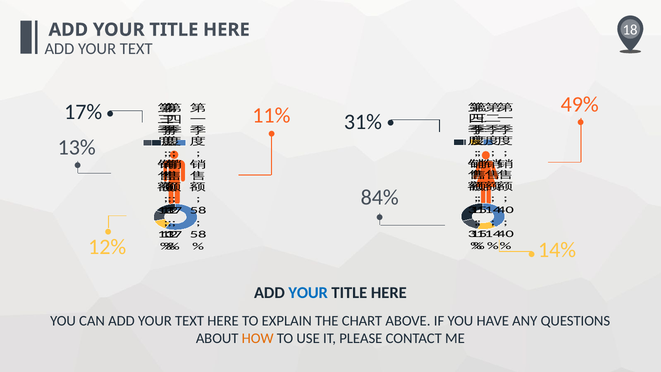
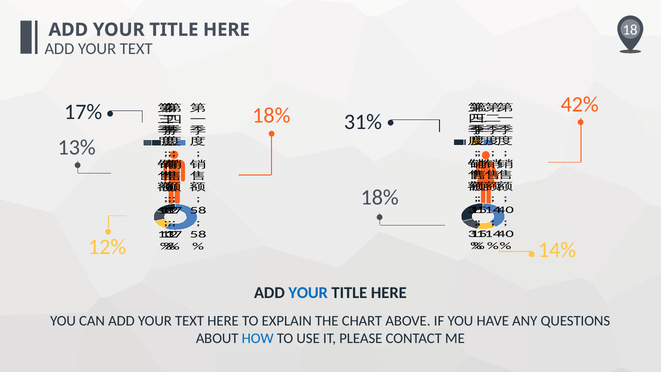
49%: 49% -> 42%
11% at (271, 115): 11% -> 18%
84% at (380, 197): 84% -> 18%
HOW colour: orange -> blue
